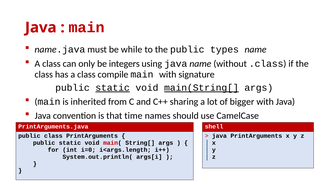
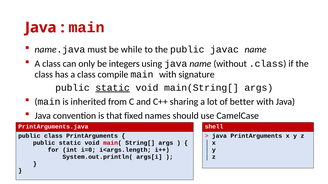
types: types -> javac
main(String[ underline: present -> none
bigger: bigger -> better
time: time -> fixed
